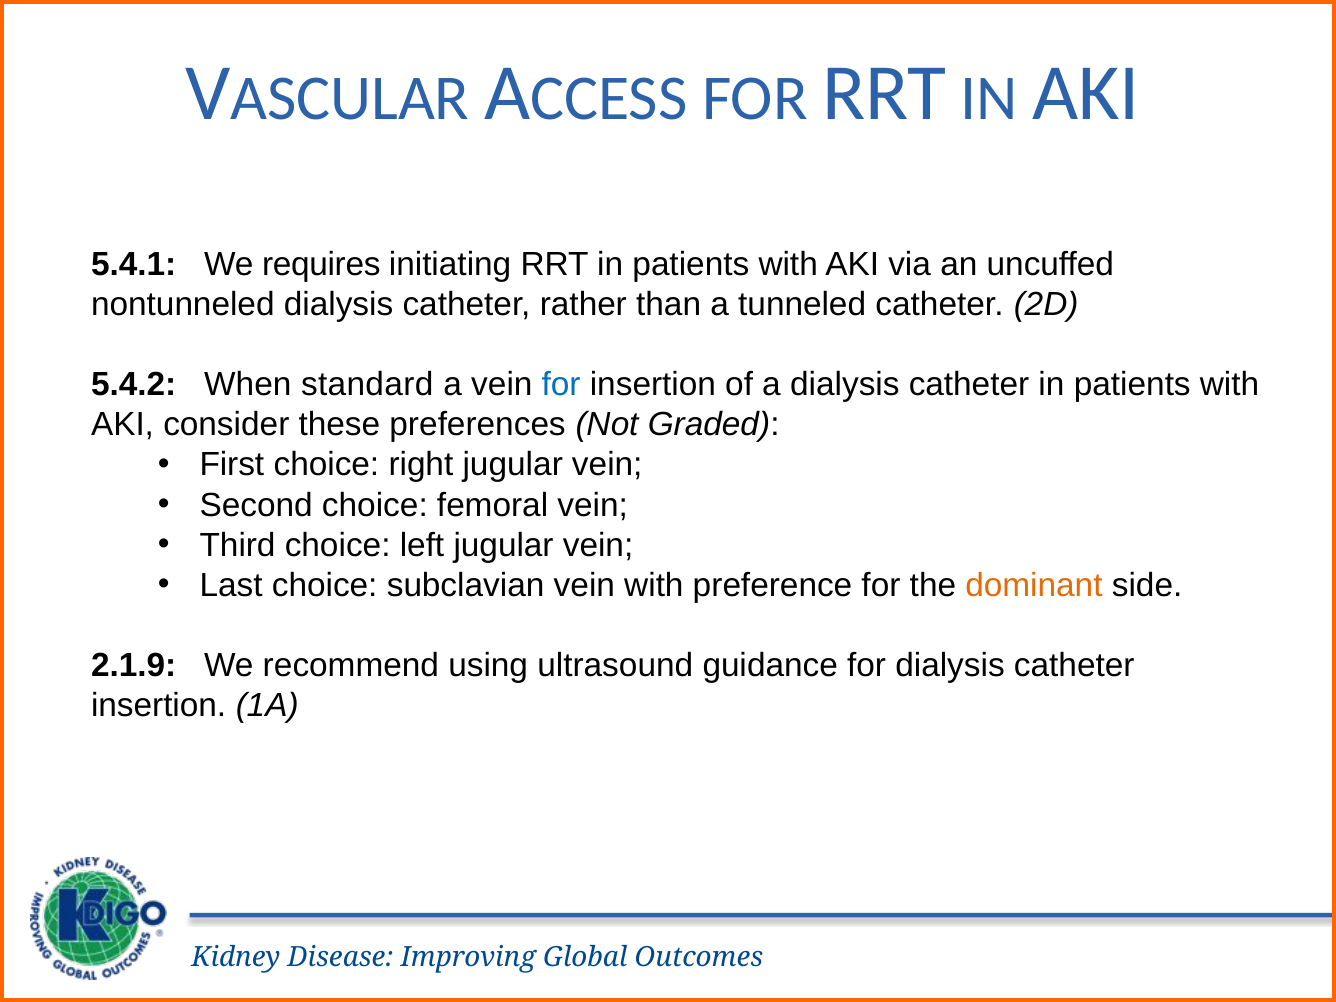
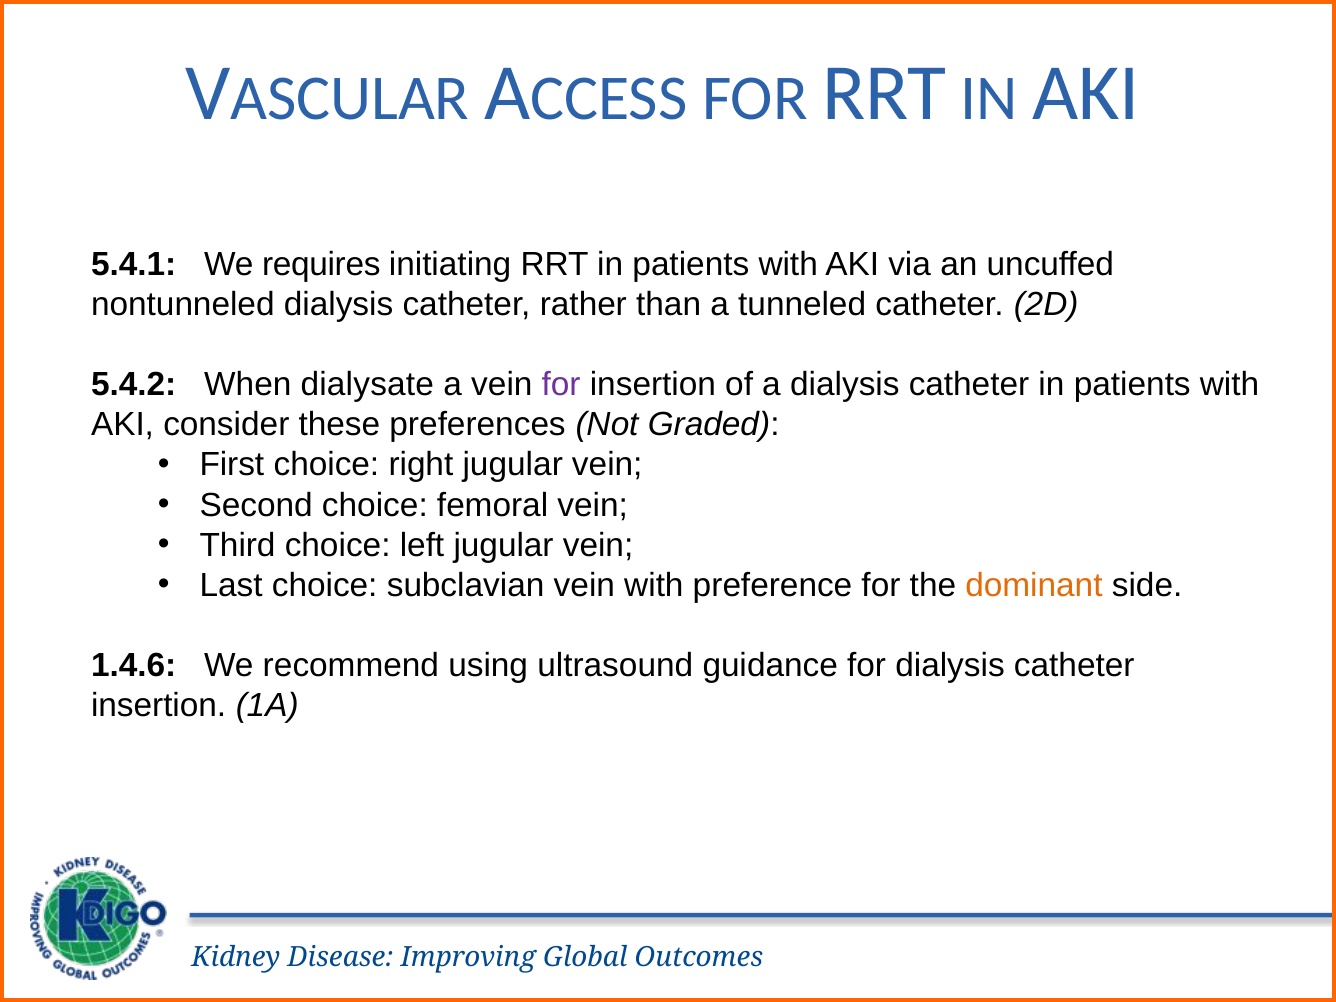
standard: standard -> dialysate
for at (561, 385) colour: blue -> purple
2.1.9: 2.1.9 -> 1.4.6
